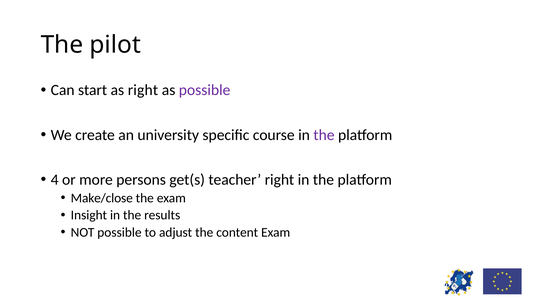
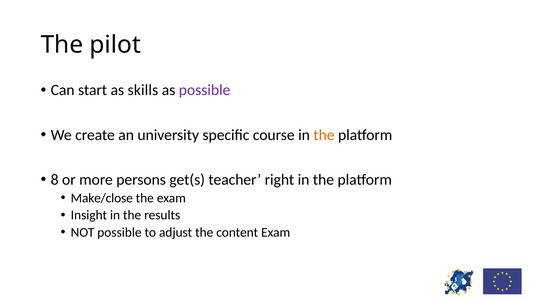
as right: right -> skills
the at (324, 135) colour: purple -> orange
4: 4 -> 8
